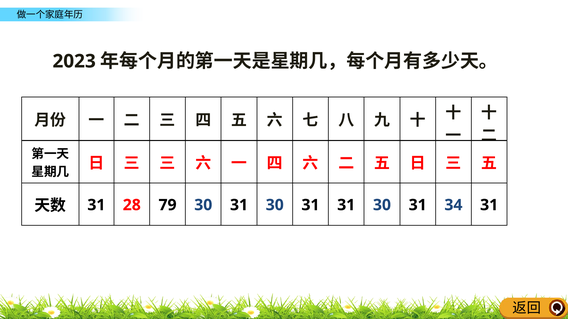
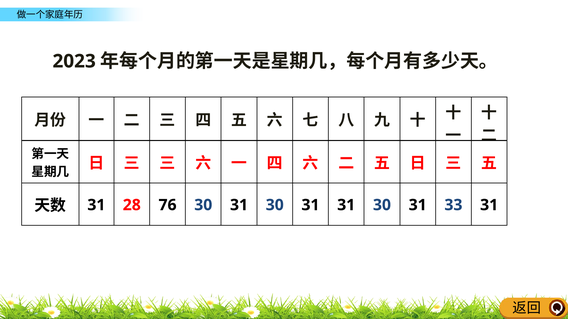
79: 79 -> 76
34: 34 -> 33
